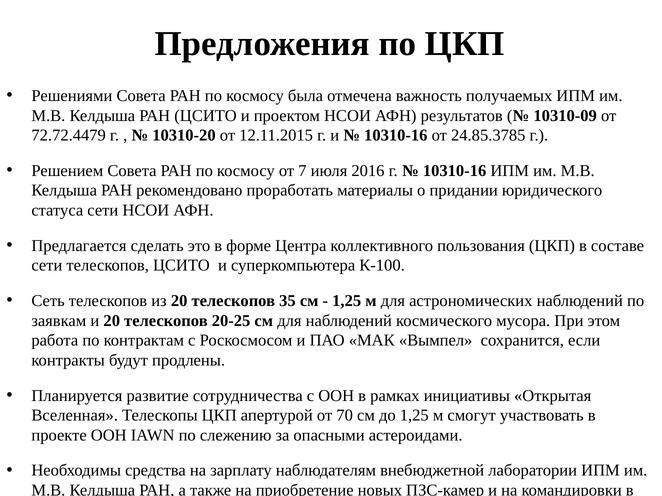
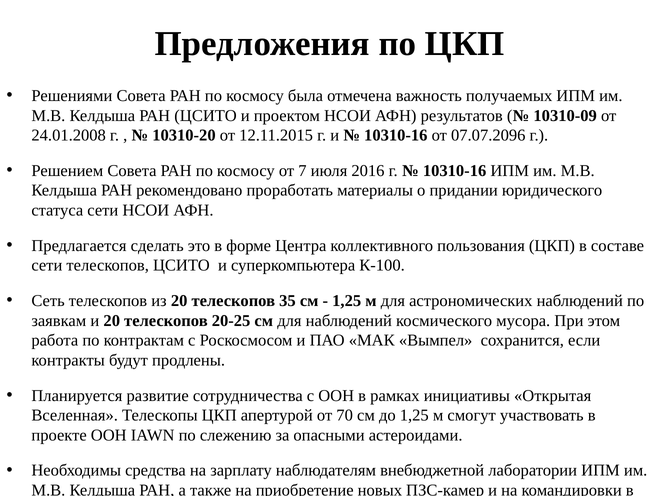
72.72.4479: 72.72.4479 -> 24.01.2008
24.85.3785: 24.85.3785 -> 07.07.2096
